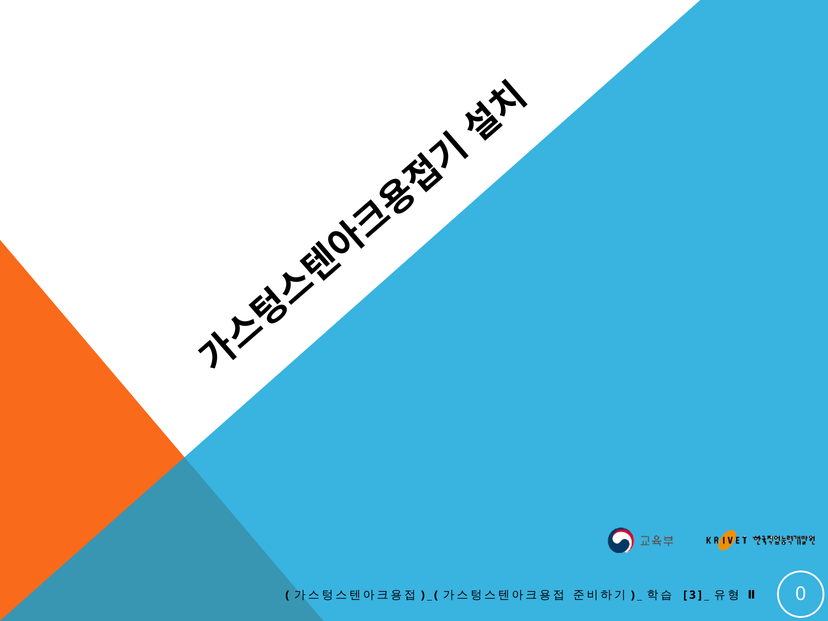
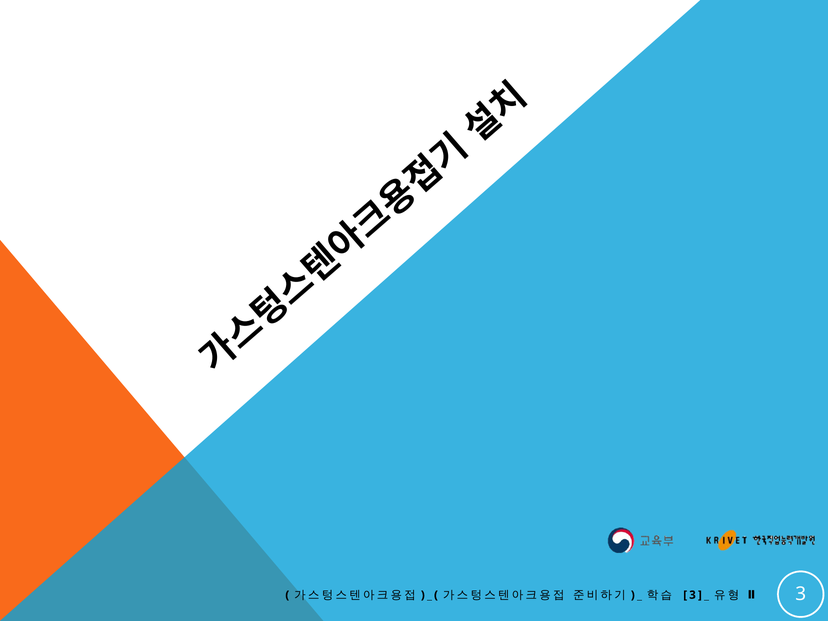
0: 0 -> 3
